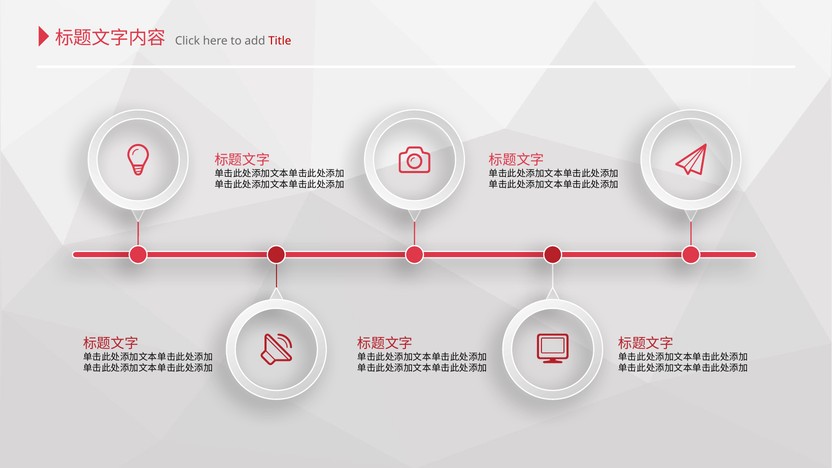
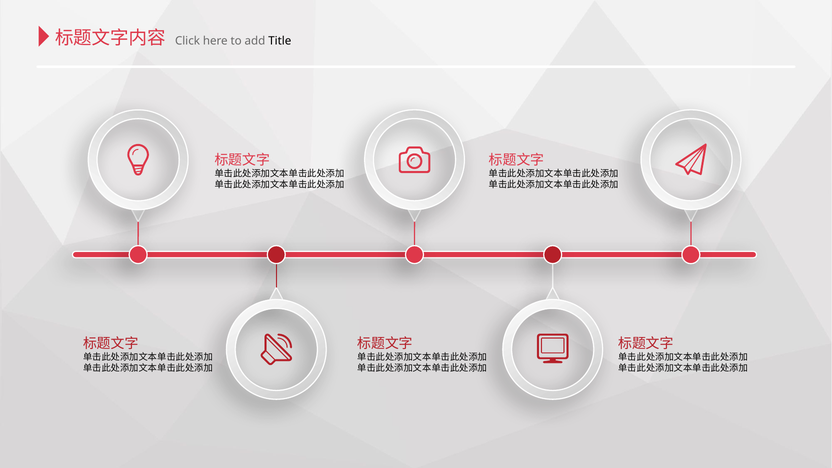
Title colour: red -> black
